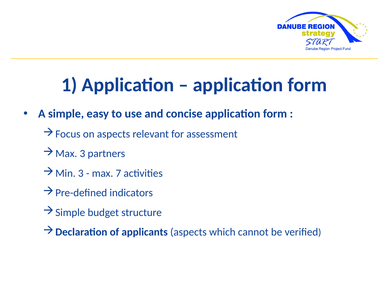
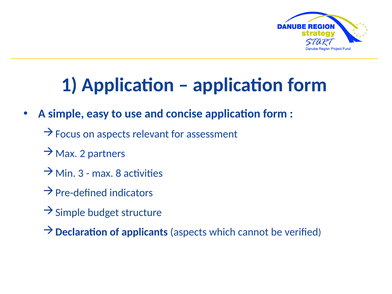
Max 3: 3 -> 2
7: 7 -> 8
